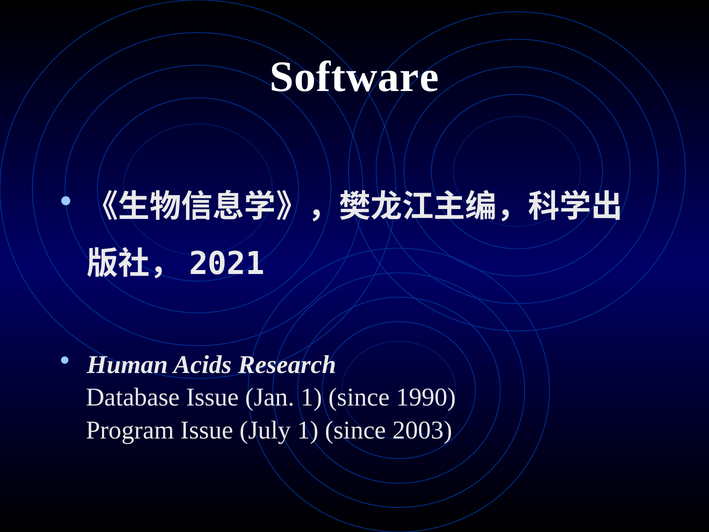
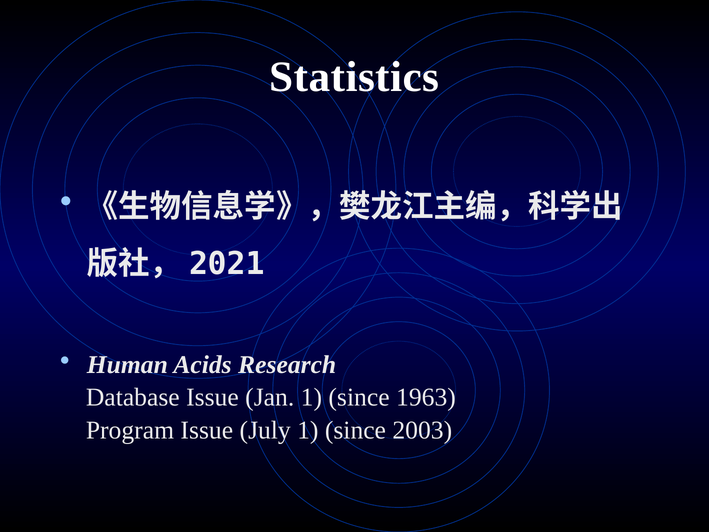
Software: Software -> Statistics
1990: 1990 -> 1963
